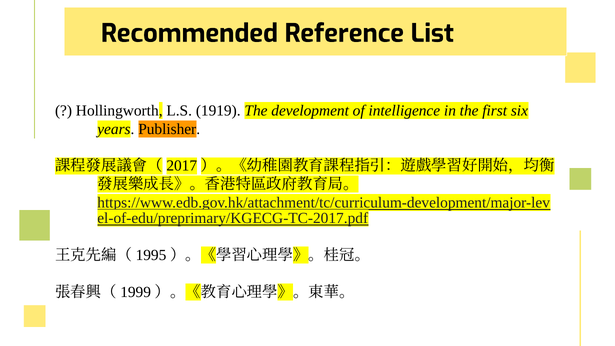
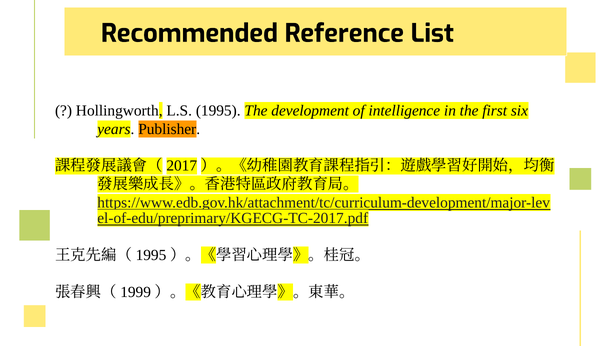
1919: 1919 -> 1995
